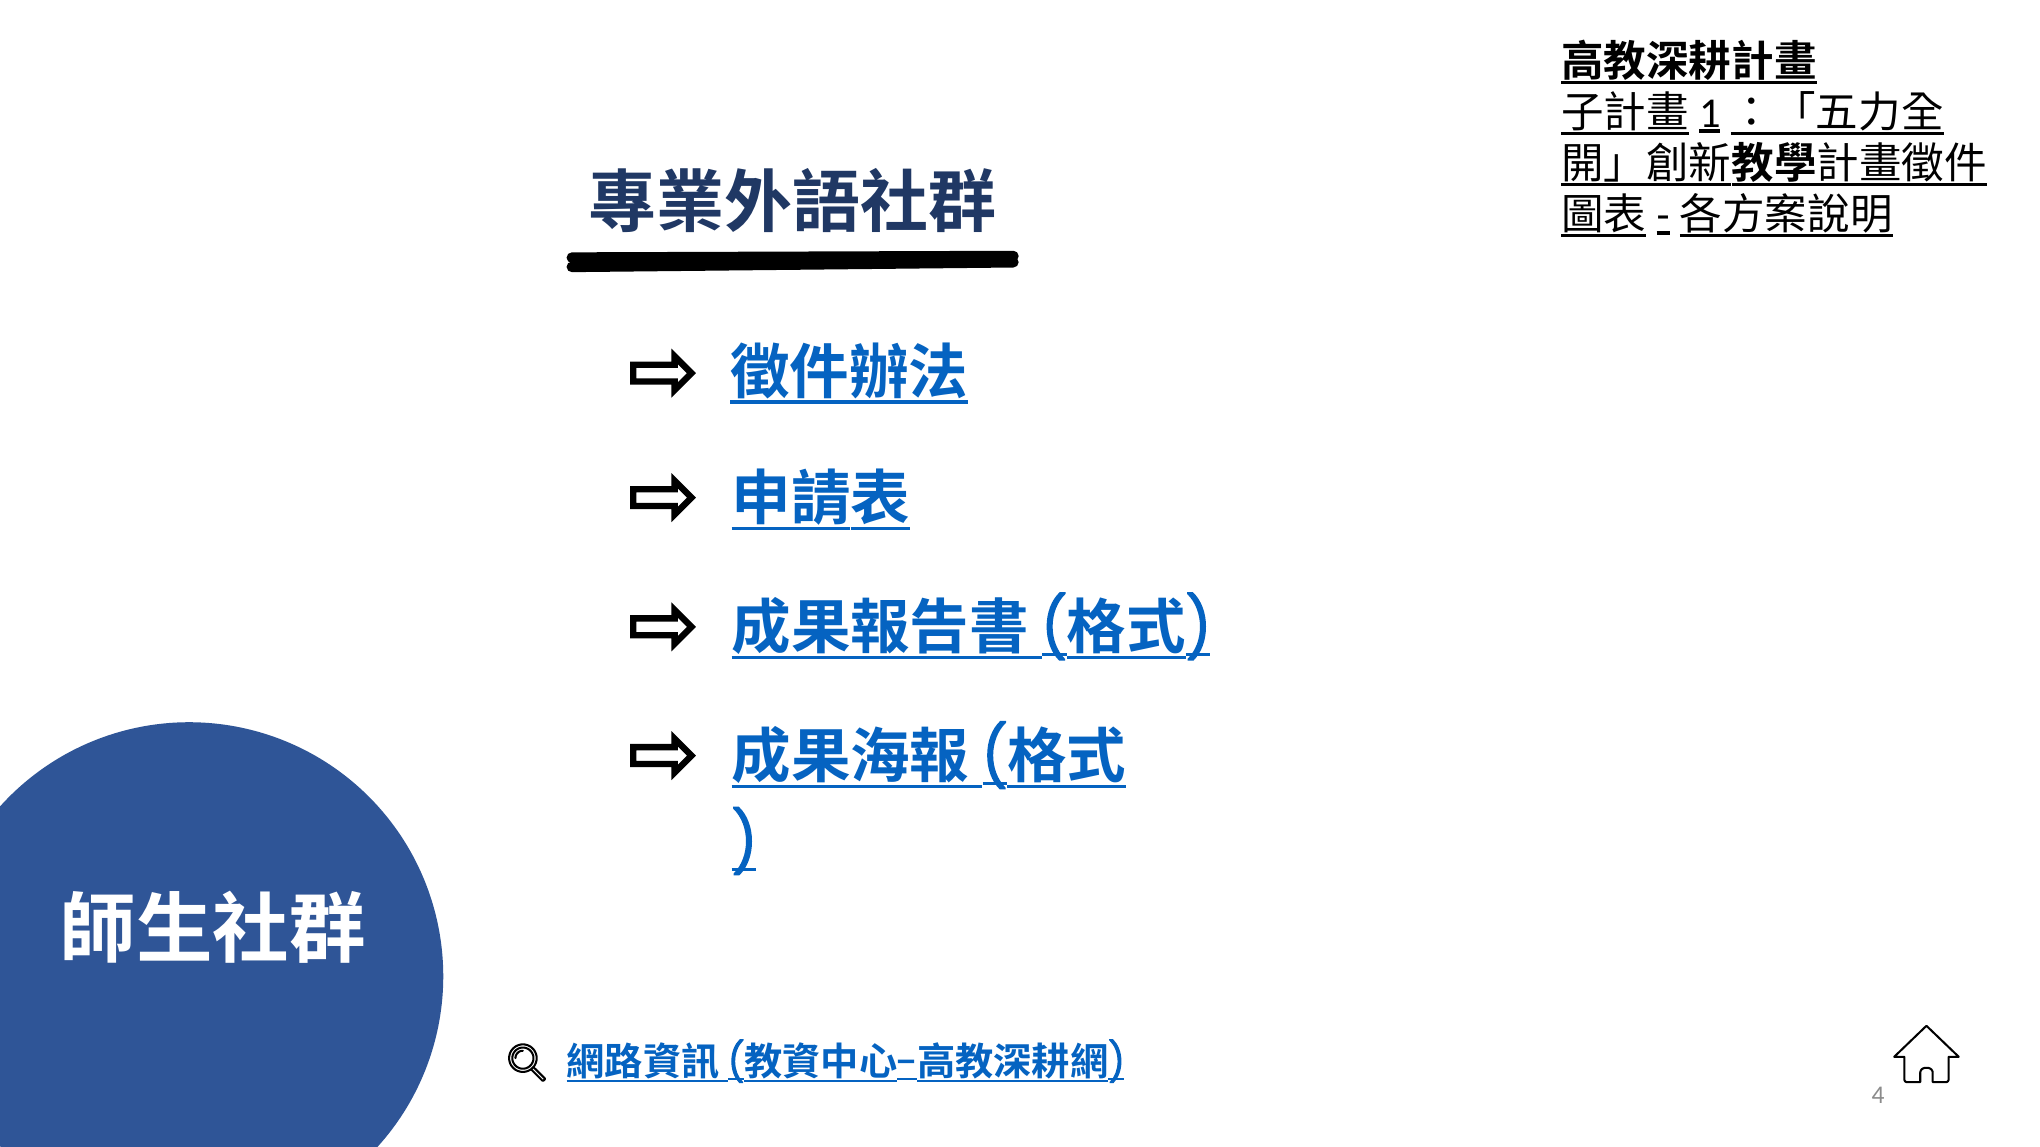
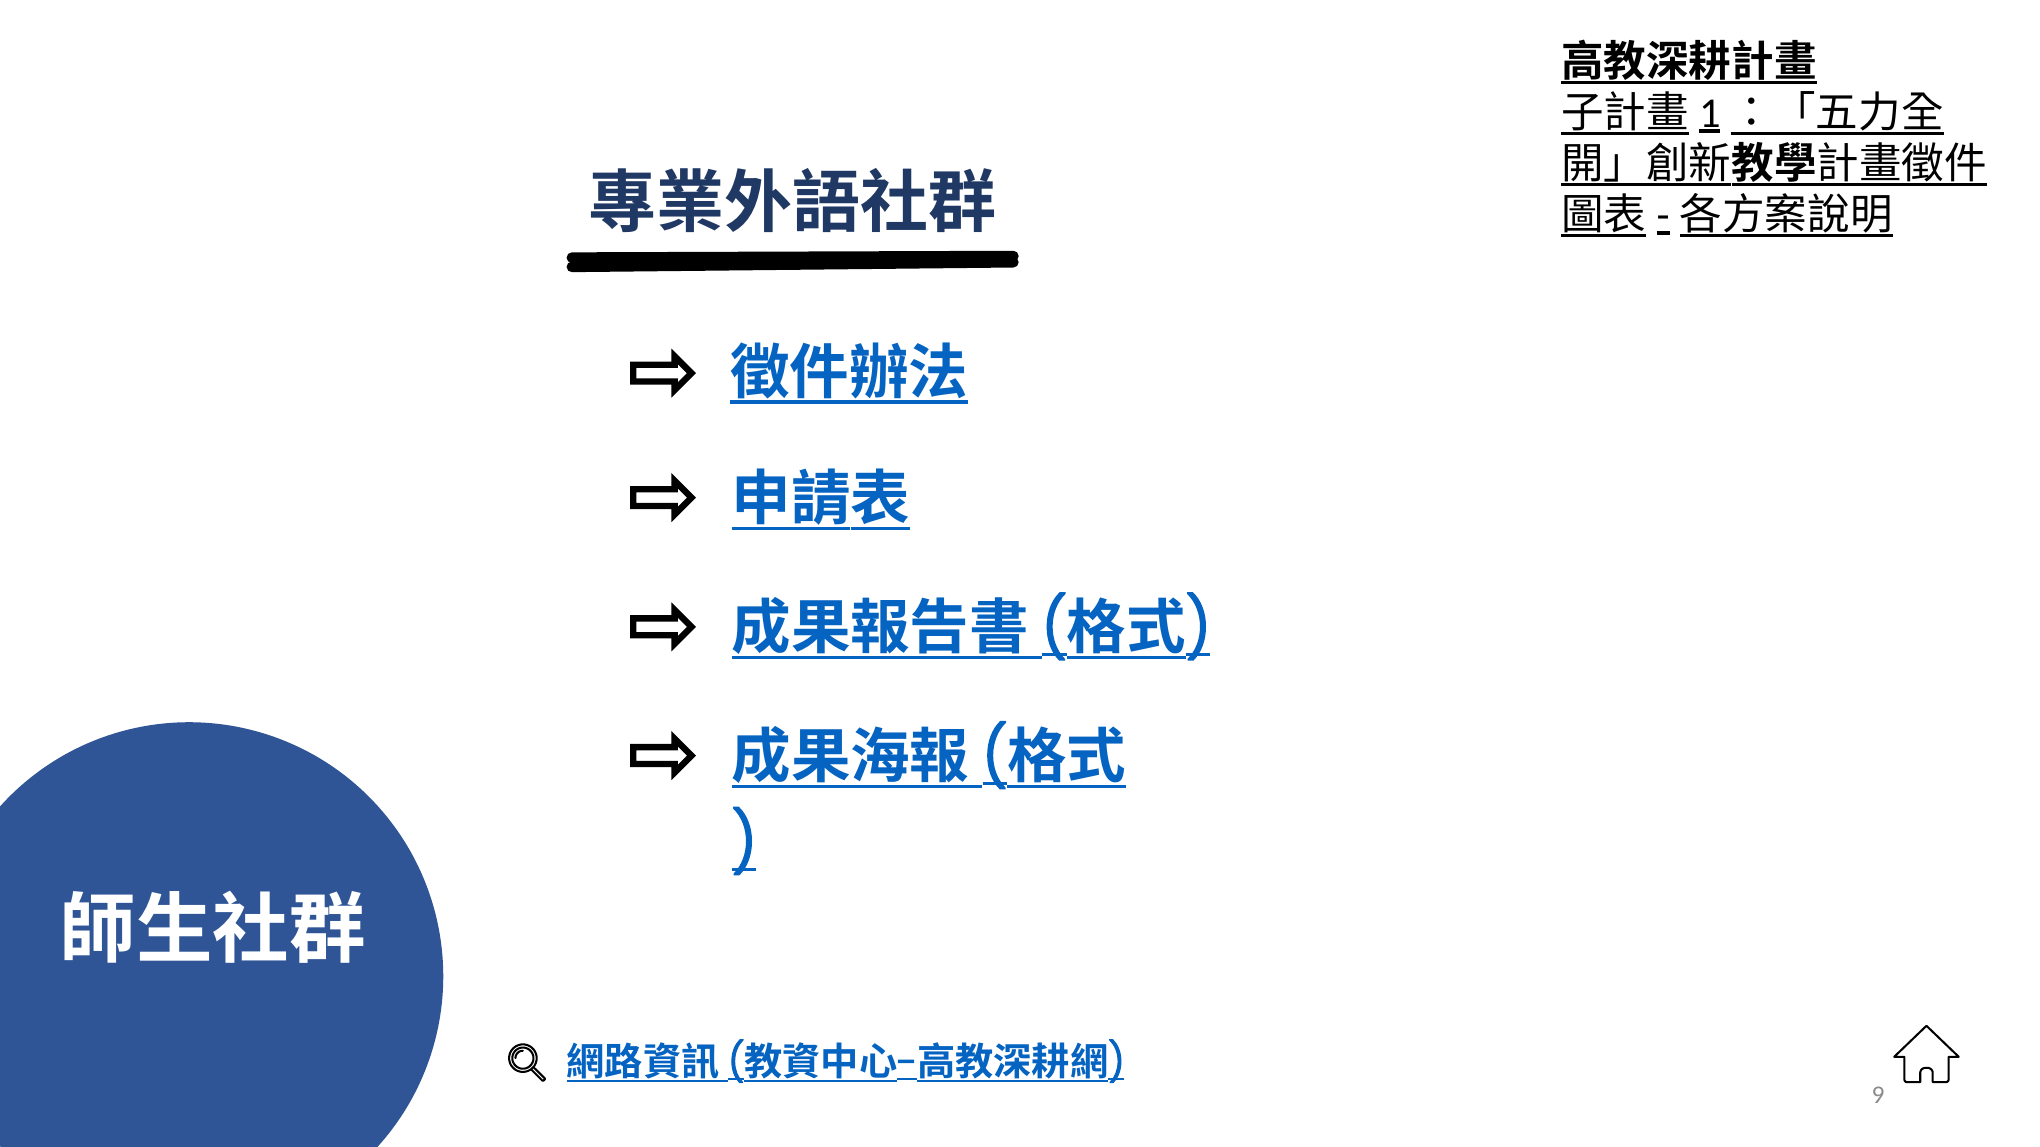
4: 4 -> 9
